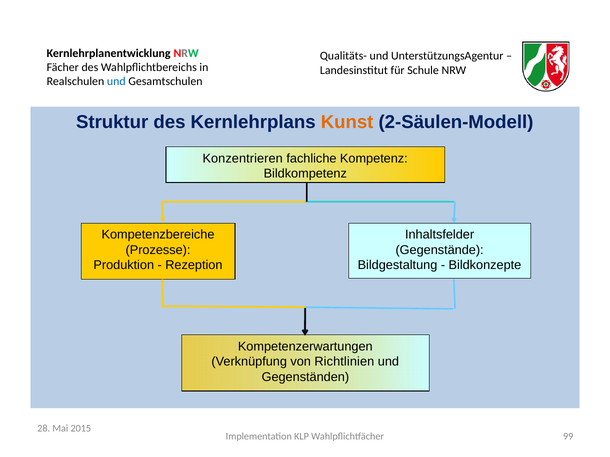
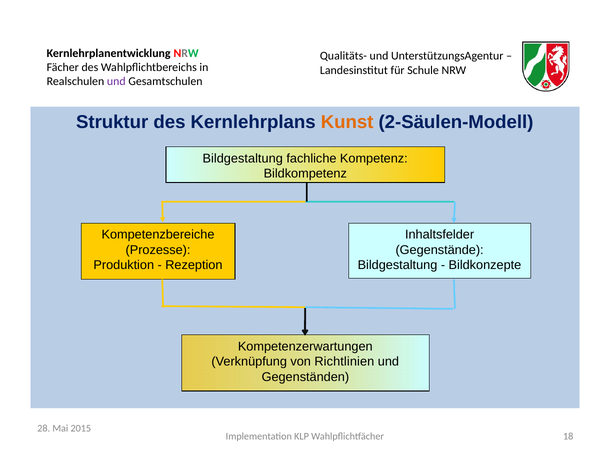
und at (116, 82) colour: blue -> purple
Konzentrieren at (243, 159): Konzentrieren -> Bildgestaltung
99: 99 -> 18
